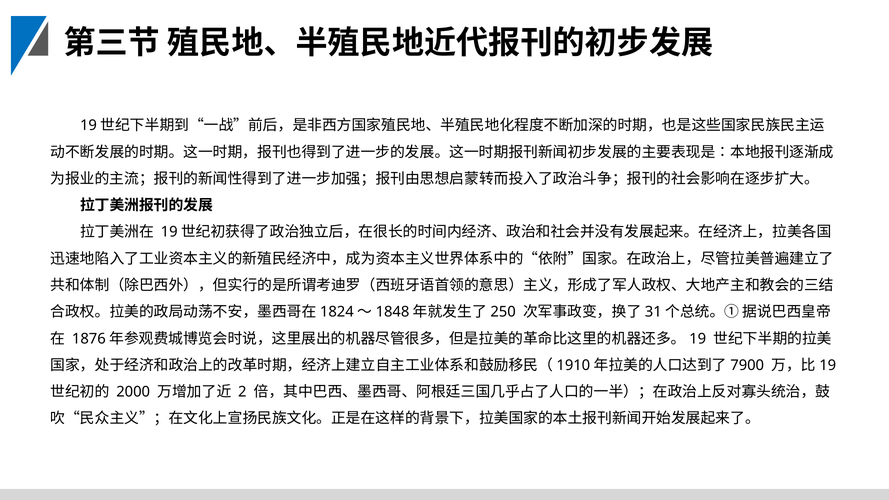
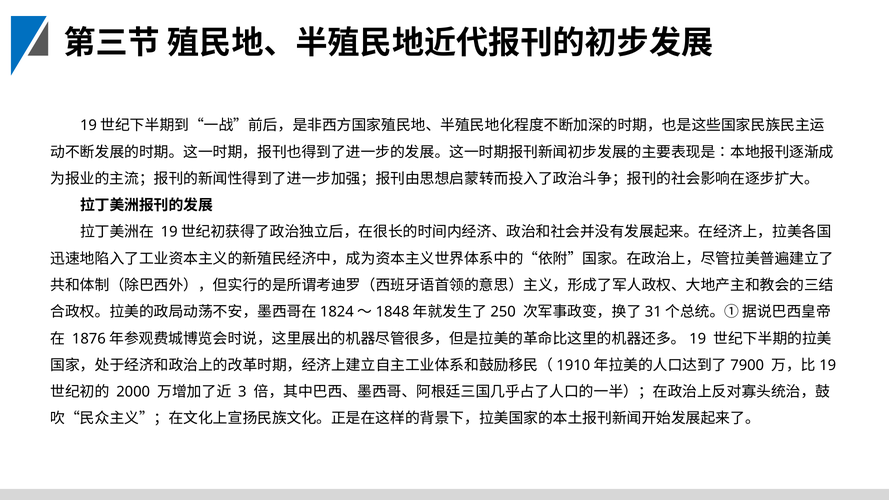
2: 2 -> 3
